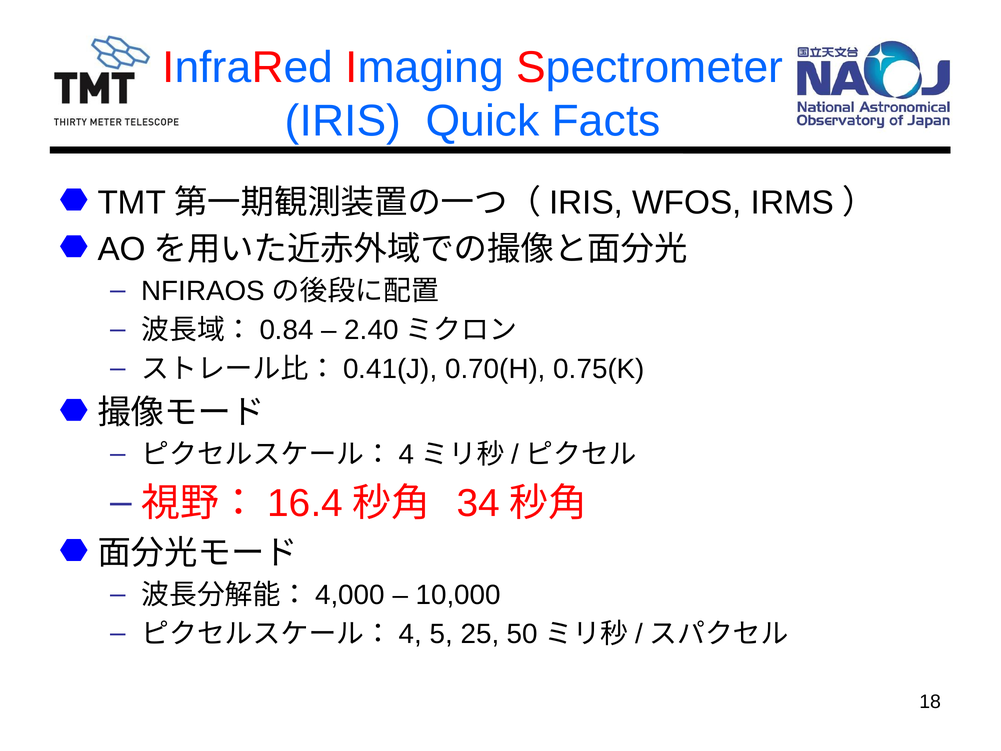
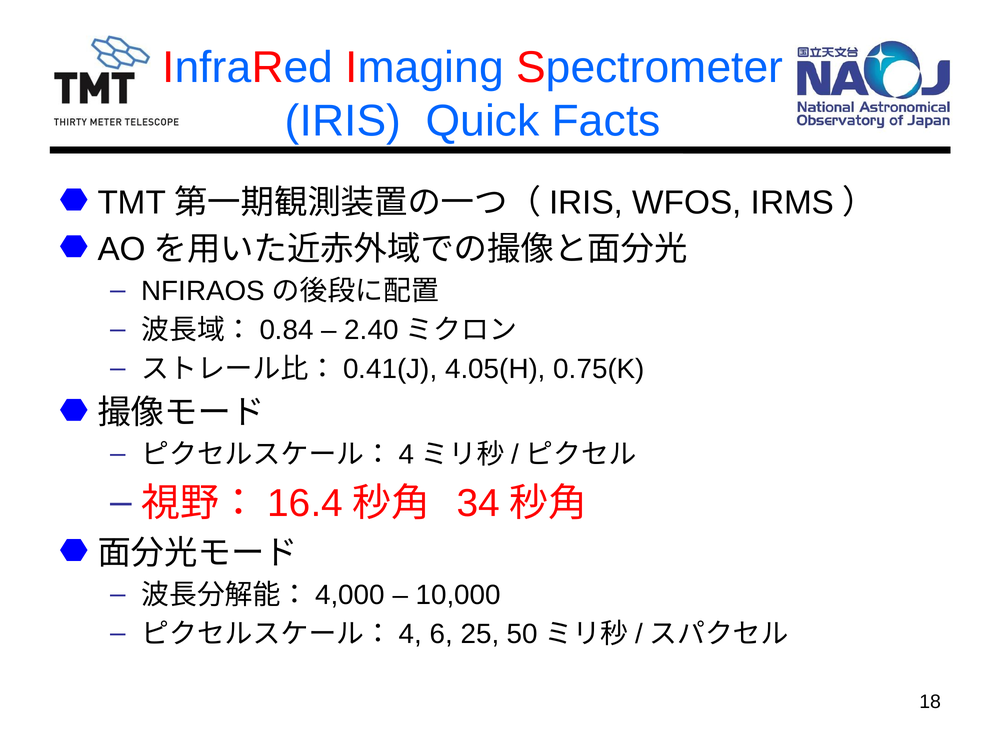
0.70(H: 0.70(H -> 4.05(H
5: 5 -> 6
